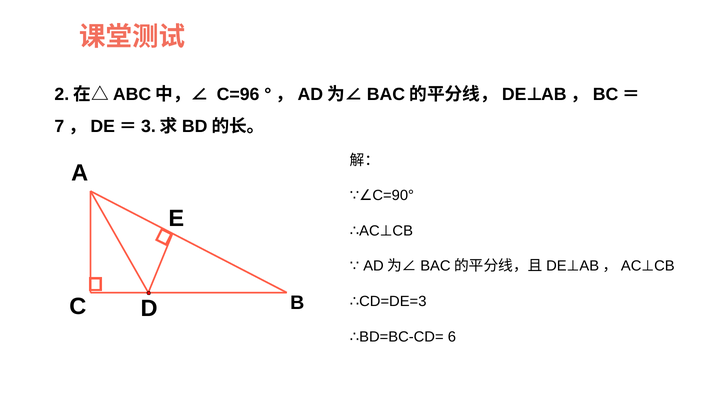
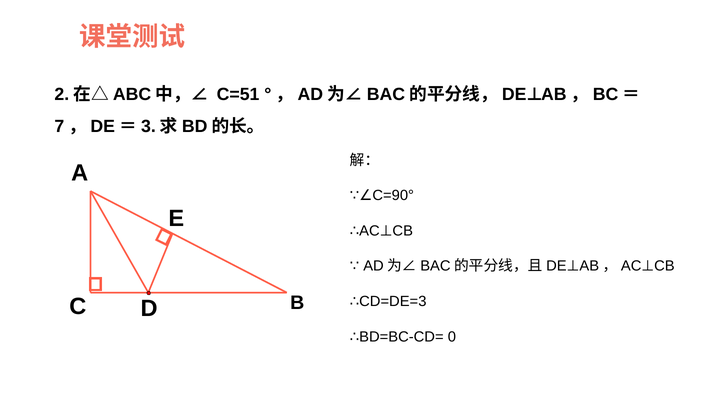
C=96: C=96 -> C=51
6: 6 -> 0
